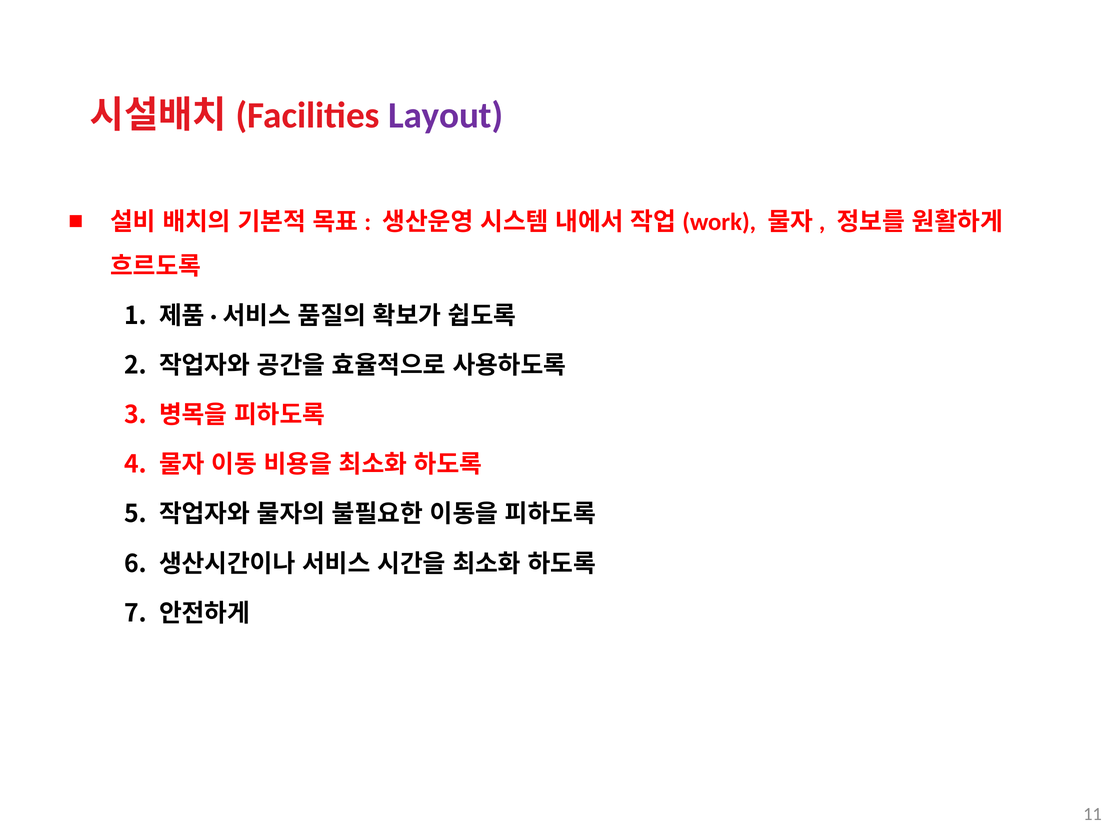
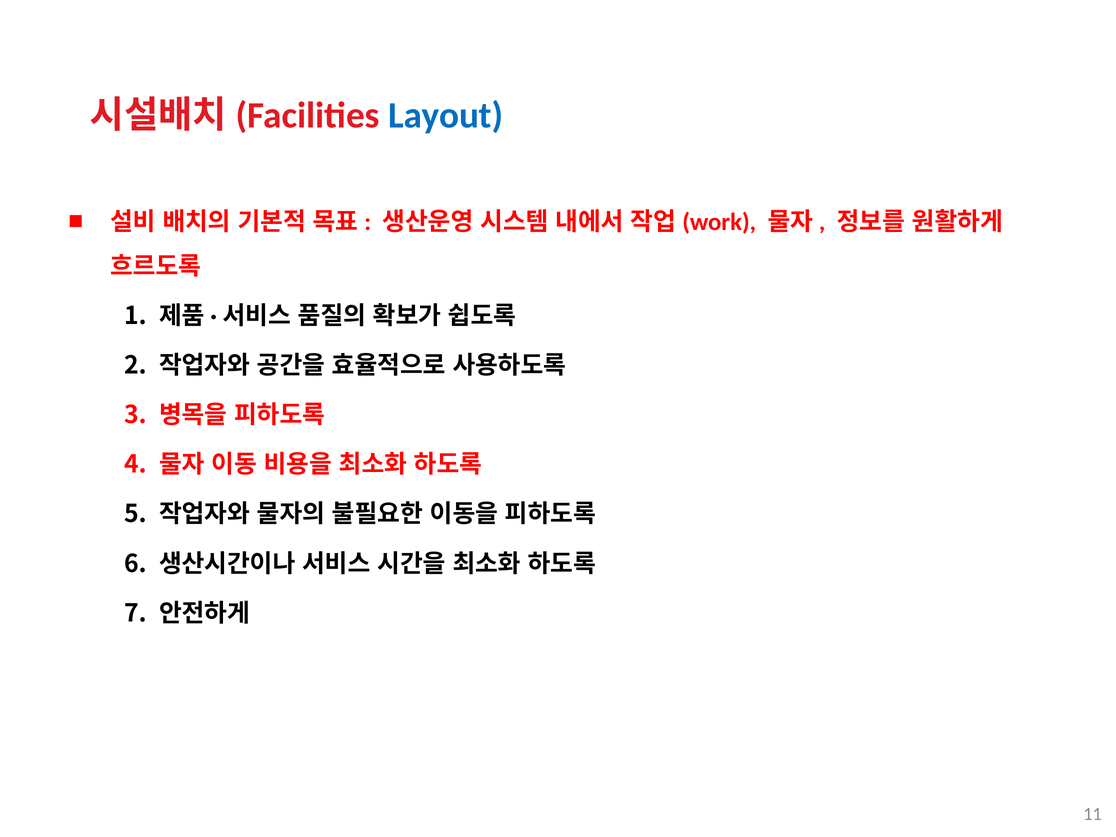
Layout colour: purple -> blue
